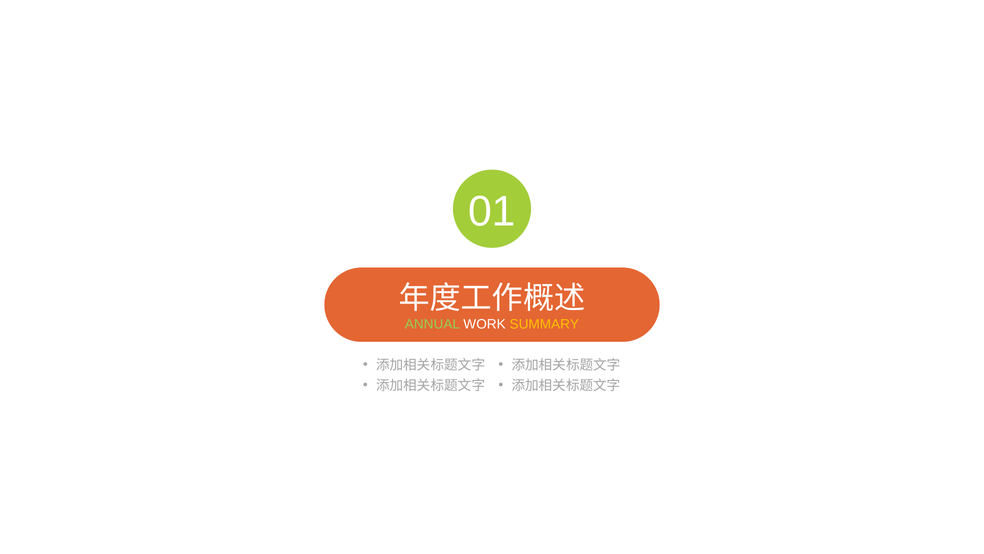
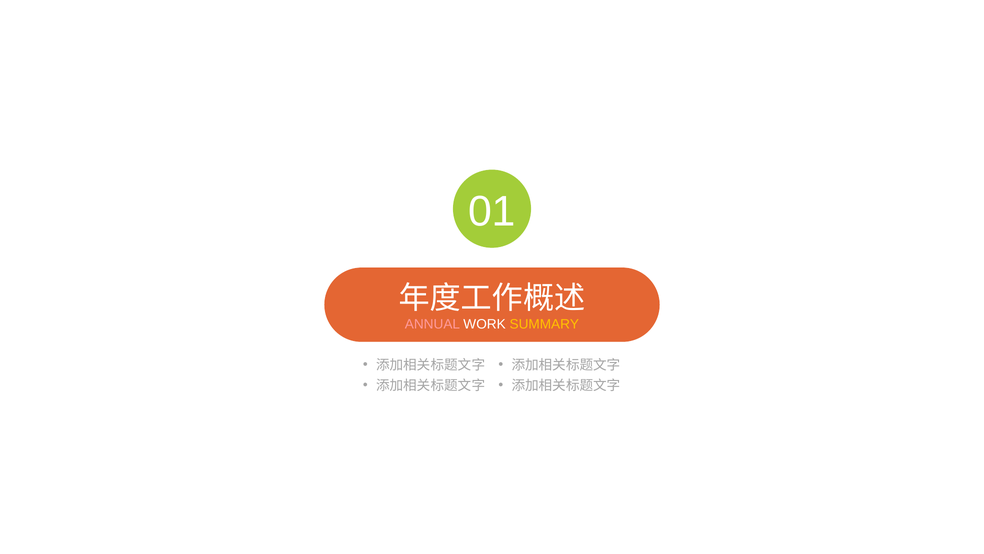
ANNUAL colour: light green -> pink
